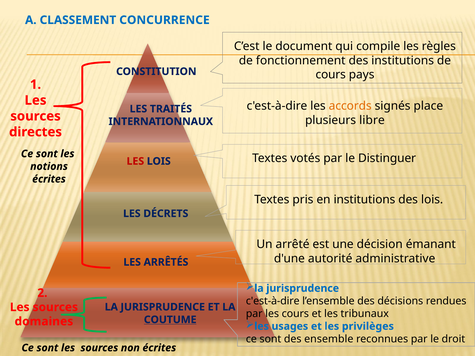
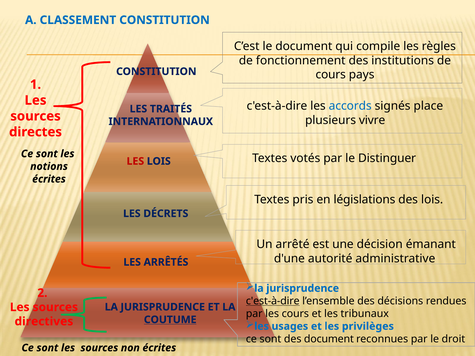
CLASSEMENT CONCURRENCE: CONCURRENCE -> CONSTITUTION
accords colour: orange -> blue
libre: libre -> vivre
en institutions: institutions -> législations
c'est-à-dire at (273, 301) underline: none -> present
domaines: domaines -> directives
des ensemble: ensemble -> document
